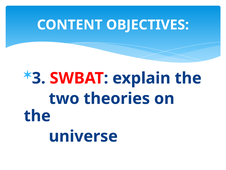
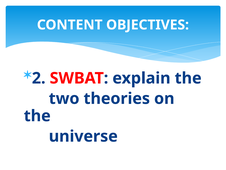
3: 3 -> 2
